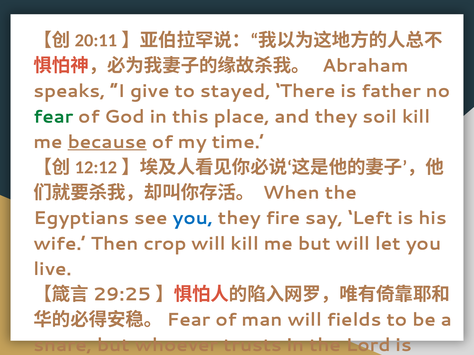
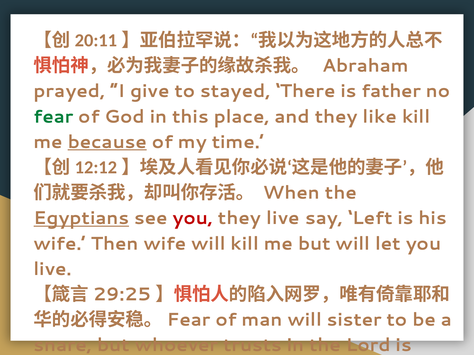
speaks: speaks -> prayed
soil: soil -> like
Egyptians underline: none -> present
you at (193, 219) colour: blue -> red
they fire: fire -> live
Then crop: crop -> wife
fields: fields -> sister
